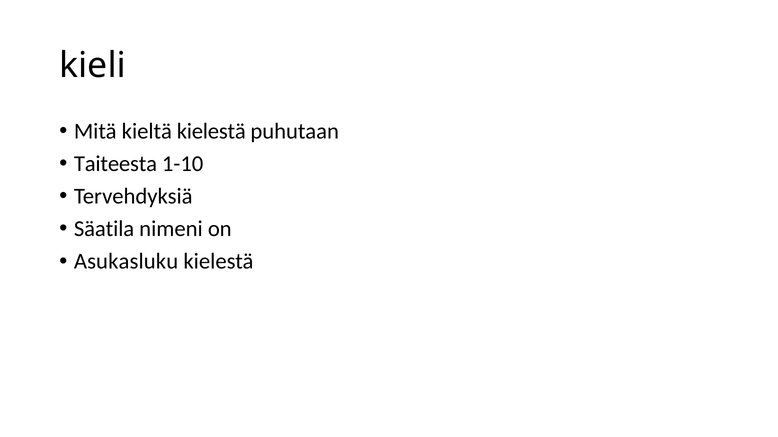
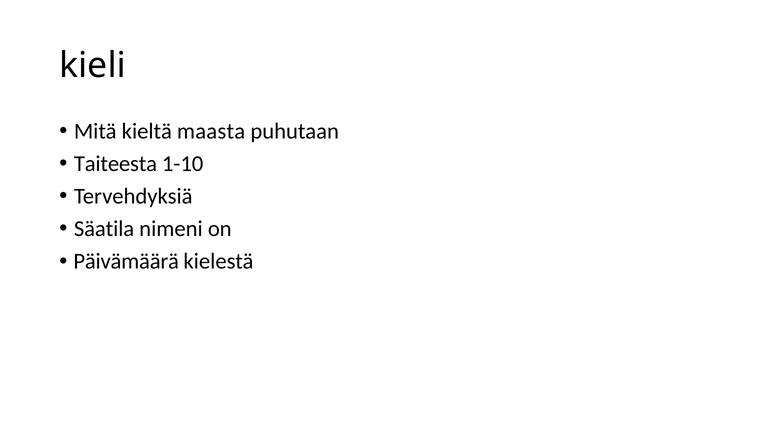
kieltä kielestä: kielestä -> maasta
Asukasluku: Asukasluku -> Päivämäärä
